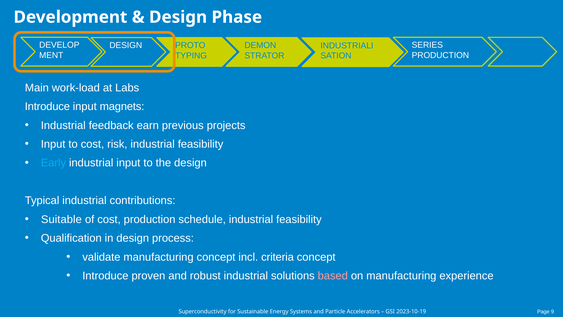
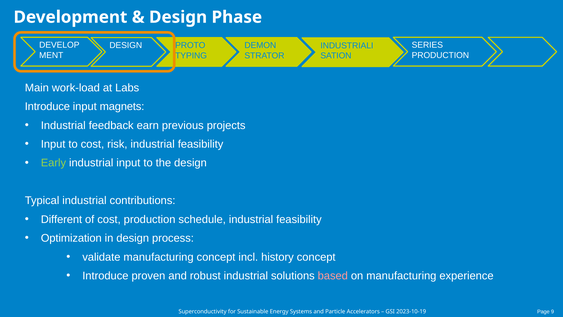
Early colour: light blue -> light green
Suitable: Suitable -> Different
Qualification: Qualification -> Optimization
criteria: criteria -> history
